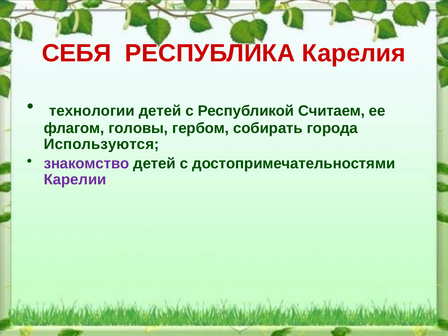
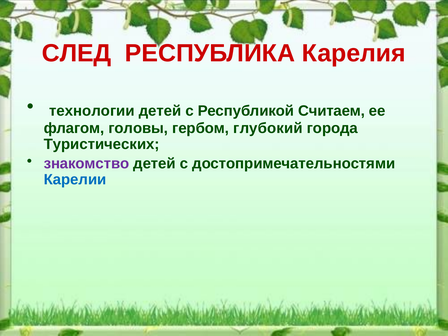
СЕБЯ: СЕБЯ -> СЛЕД
собирать: собирать -> глубокий
Используются: Используются -> Туристических
Карелии colour: purple -> blue
